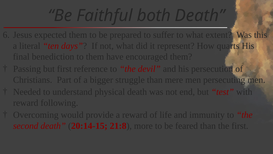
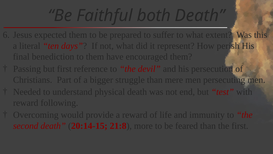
quarts: quarts -> perish
